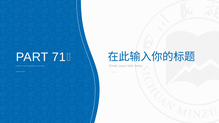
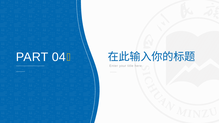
71: 71 -> 04
